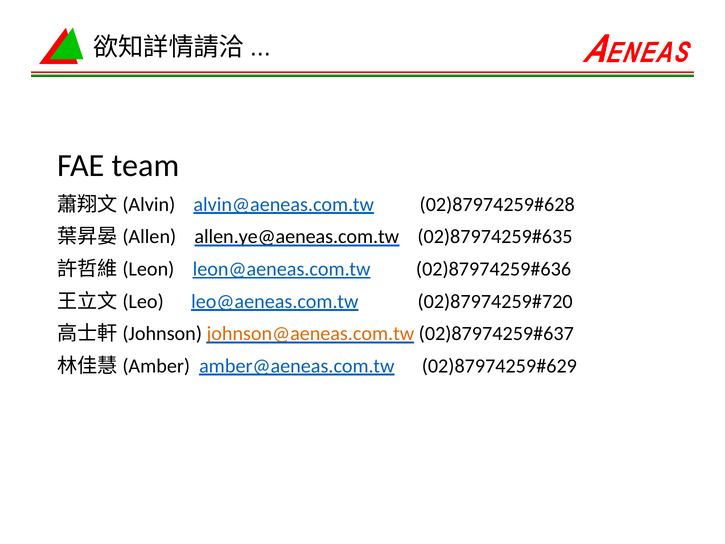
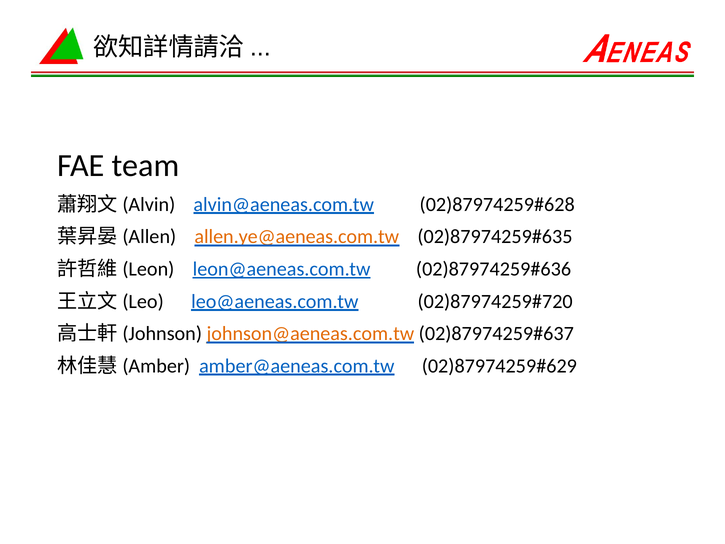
allen.ye@aeneas.com.tw colour: black -> orange
